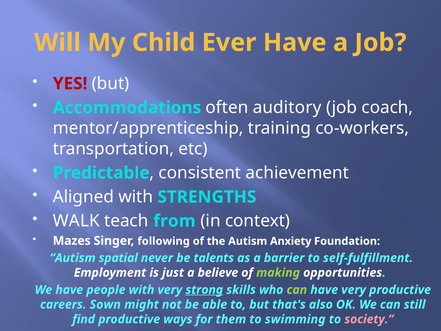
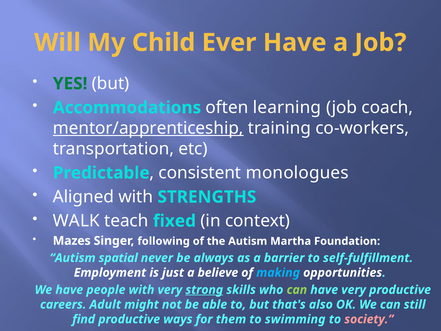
YES colour: red -> green
auditory: auditory -> learning
mentor/apprenticeship underline: none -> present
achievement: achievement -> monologues
from: from -> fixed
Anxiety: Anxiety -> Martha
talents: talents -> always
making colour: light green -> light blue
Sown: Sown -> Adult
